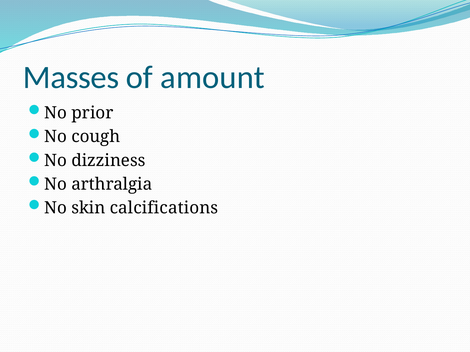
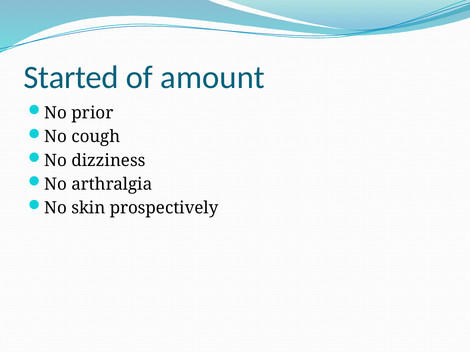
Masses: Masses -> Started
calcifications: calcifications -> prospectively
